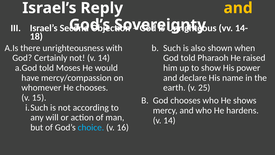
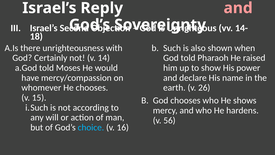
and at (238, 8) colour: yellow -> pink
25: 25 -> 26
14 at (169, 120): 14 -> 56
